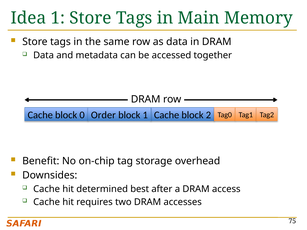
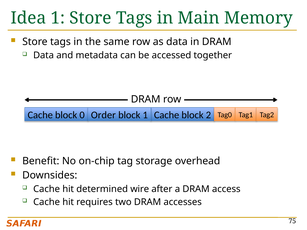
best: best -> wire
